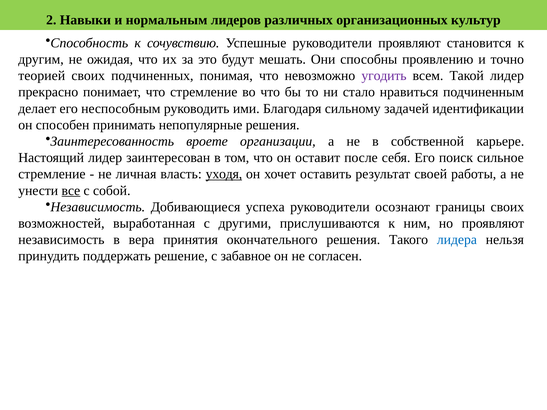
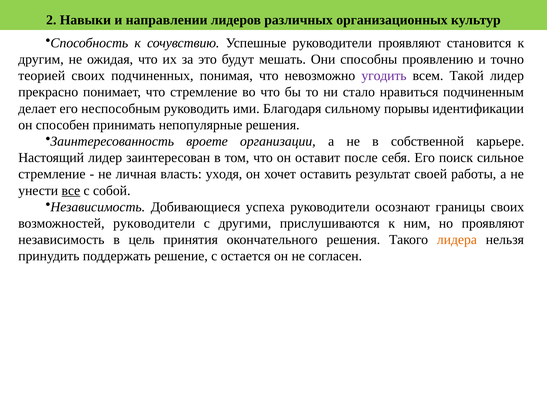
нормальным: нормальным -> направлении
задачей: задачей -> порывы
уходя underline: present -> none
возможностей выработанная: выработанная -> руководители
вера: вера -> цель
лидера colour: blue -> orange
забавное: забавное -> остается
